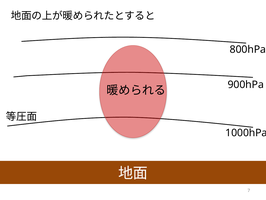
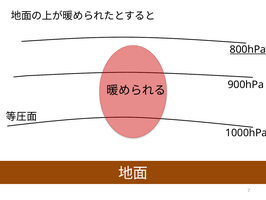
800hPa underline: none -> present
